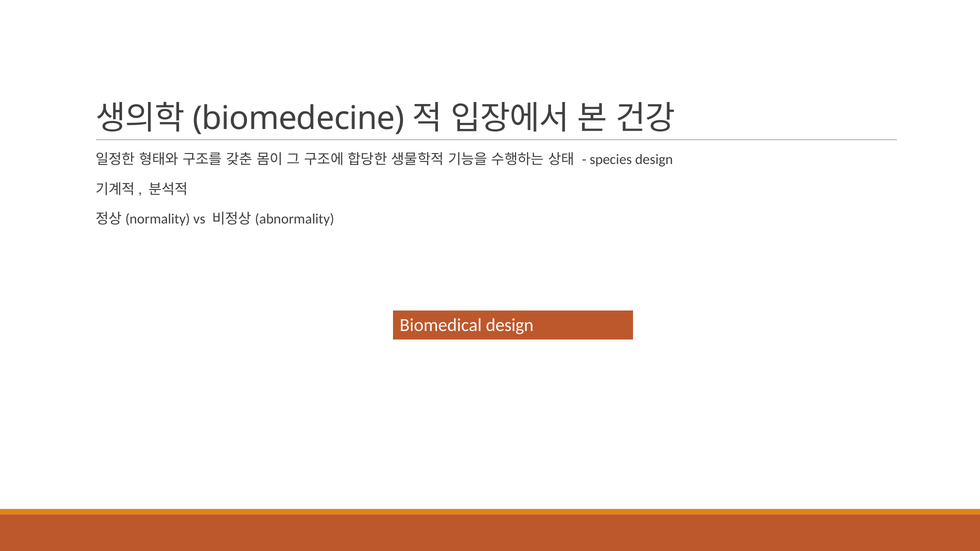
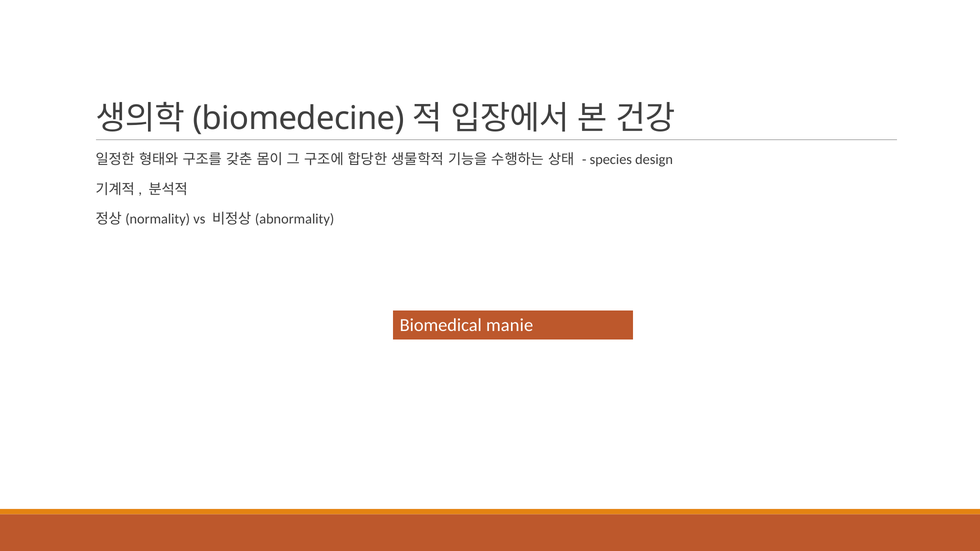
Biomedical design: design -> manie
